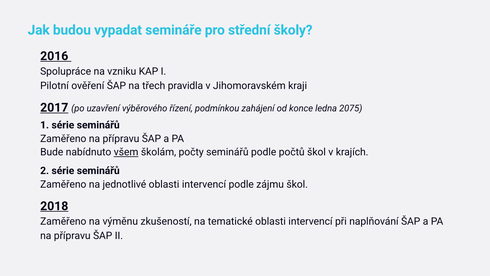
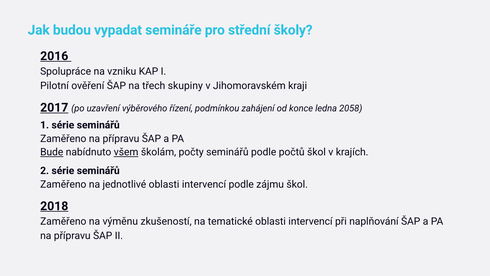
pravidla: pravidla -> skupiny
2075: 2075 -> 2058
Bude underline: none -> present
